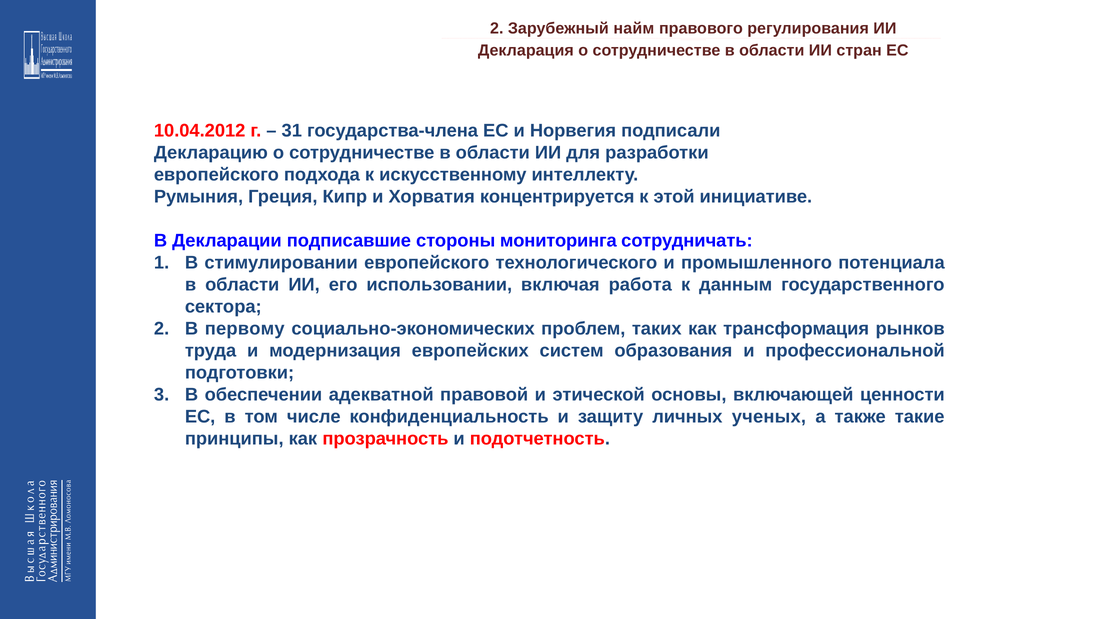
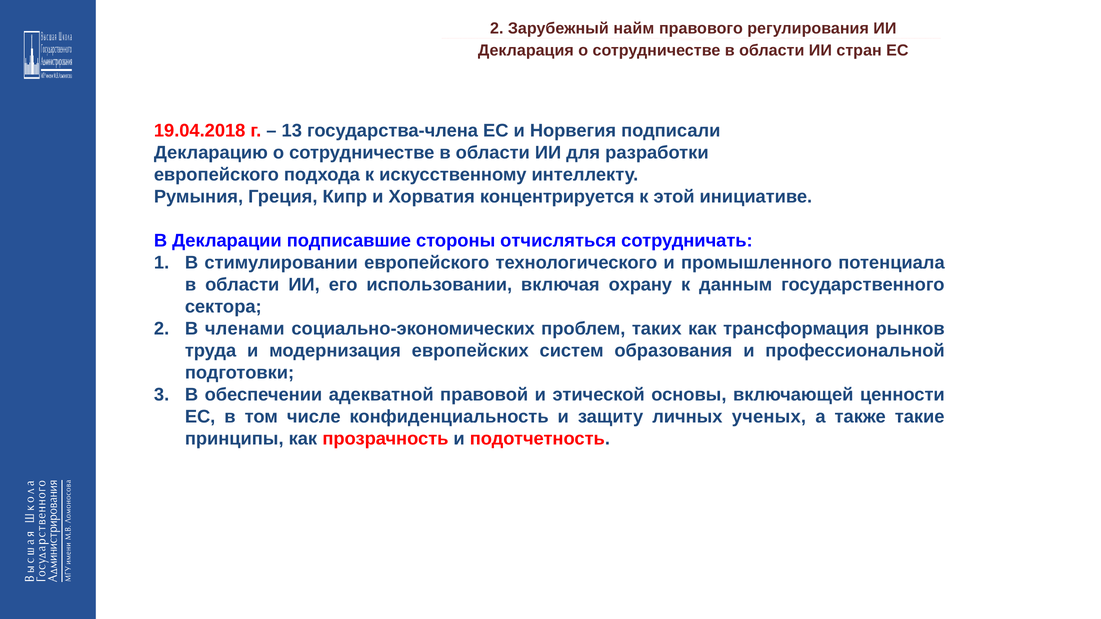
10.04.2012: 10.04.2012 -> 19.04.2018
31: 31 -> 13
мониторинга: мониторинга -> отчисляться
работа: работа -> охрану
первому: первому -> членами
